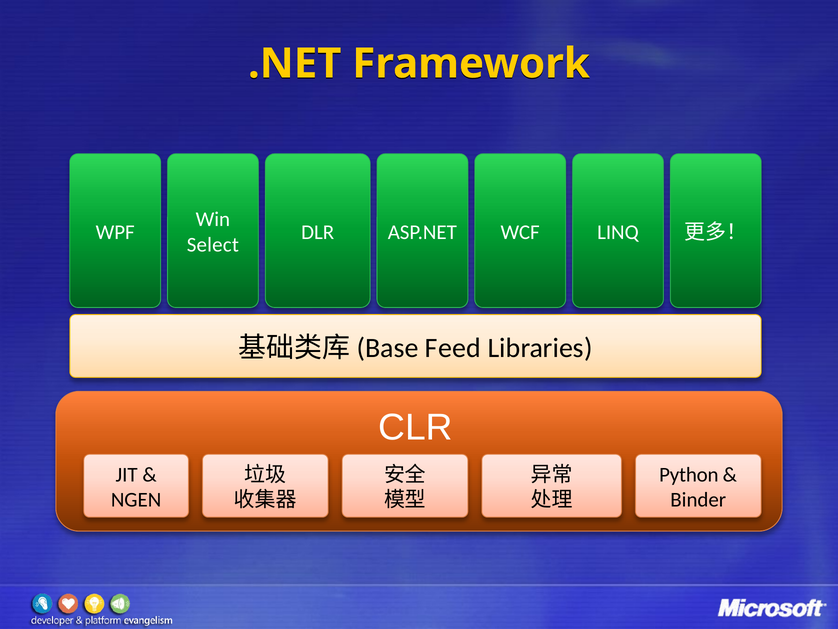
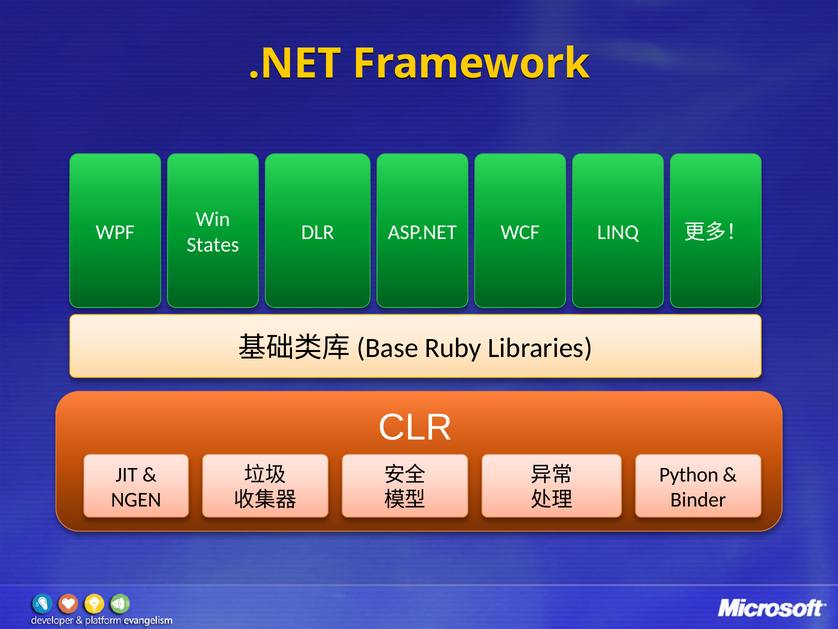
Select: Select -> States
Feed: Feed -> Ruby
